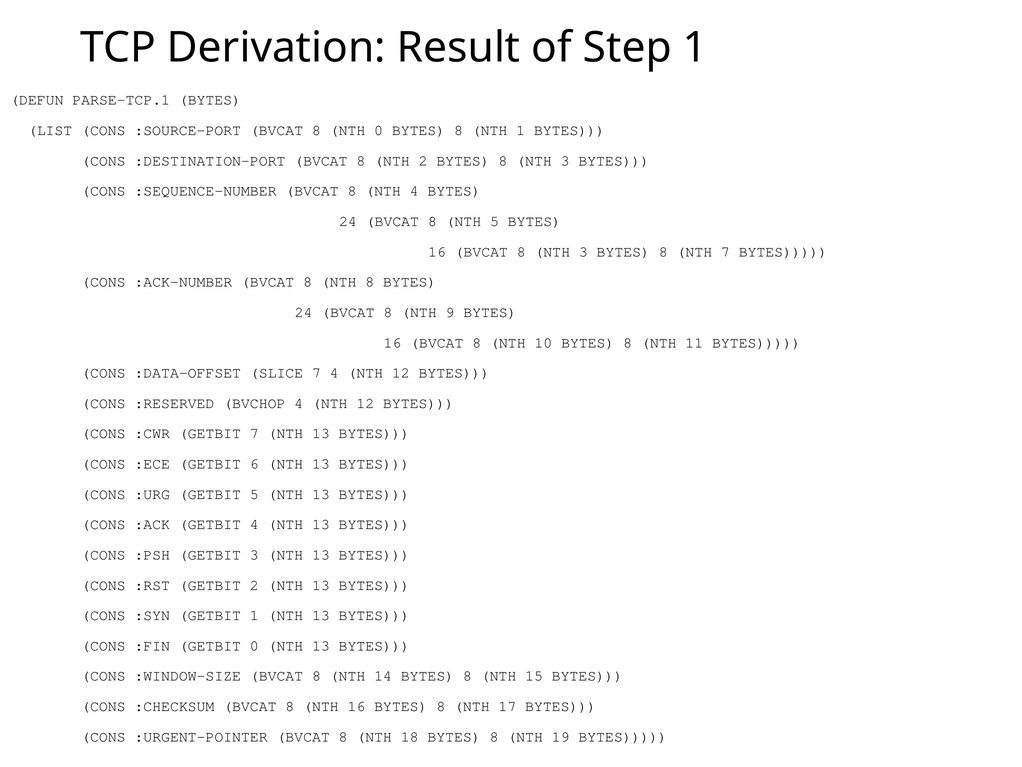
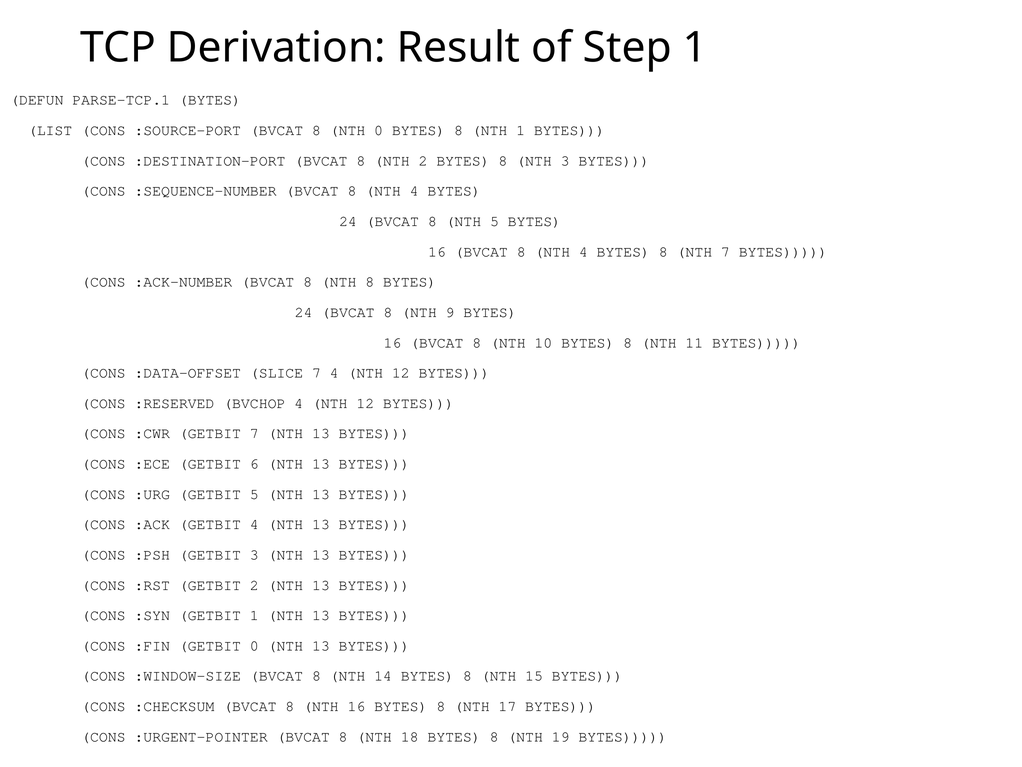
3 at (583, 251): 3 -> 4
